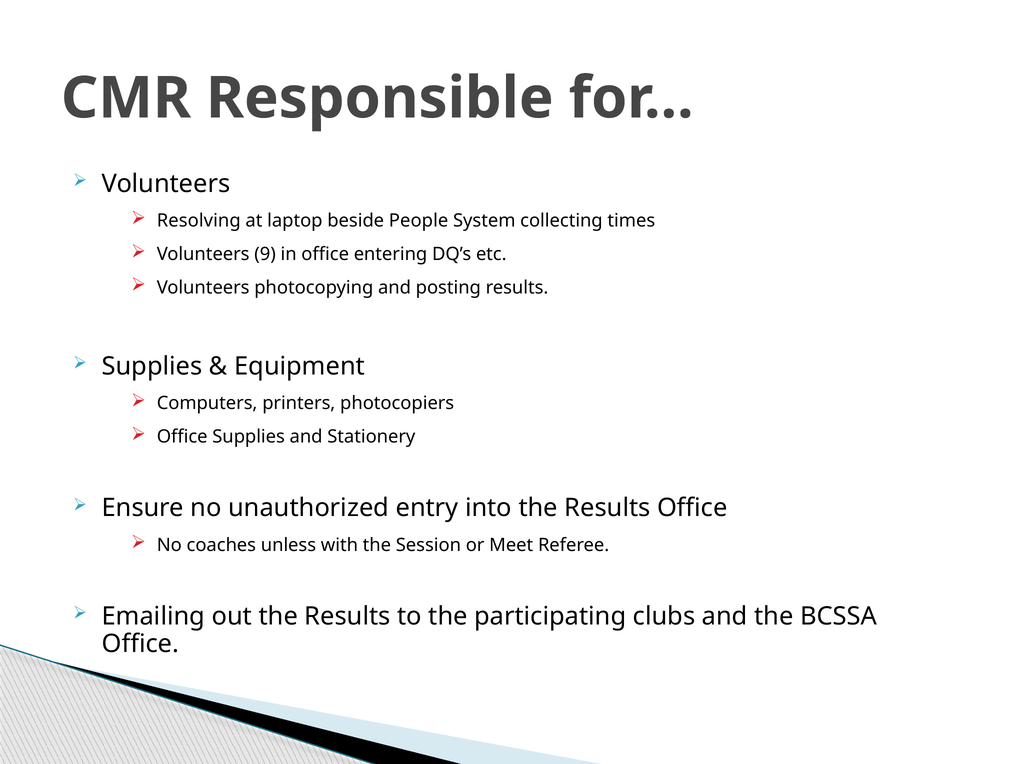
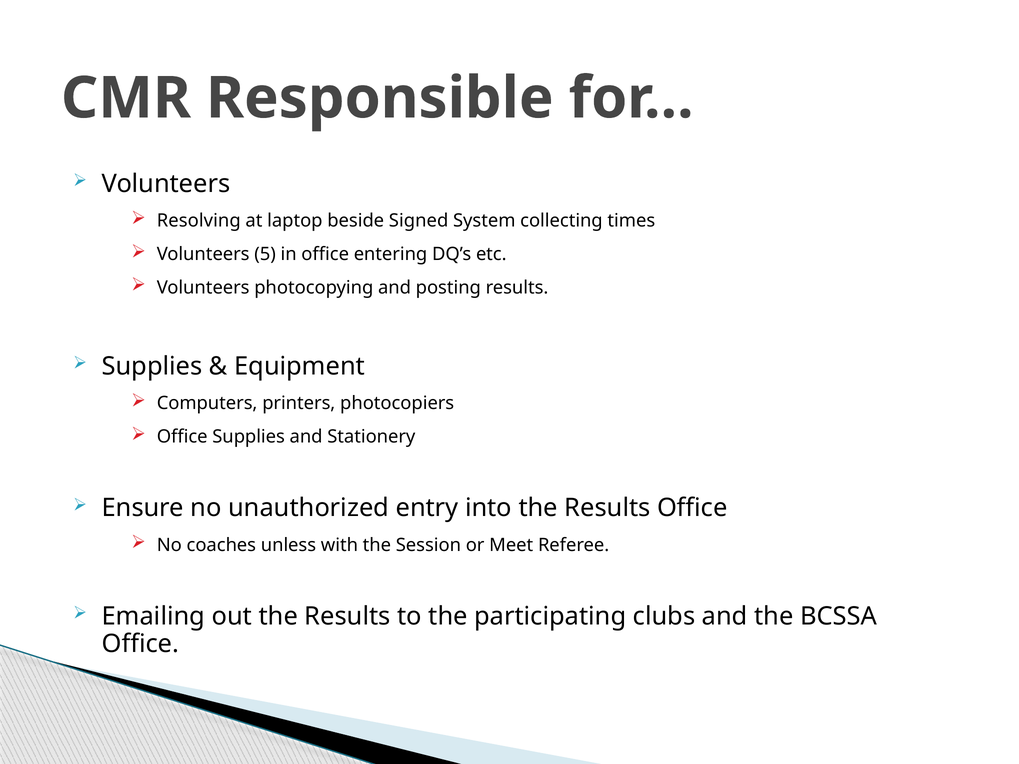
People: People -> Signed
9: 9 -> 5
